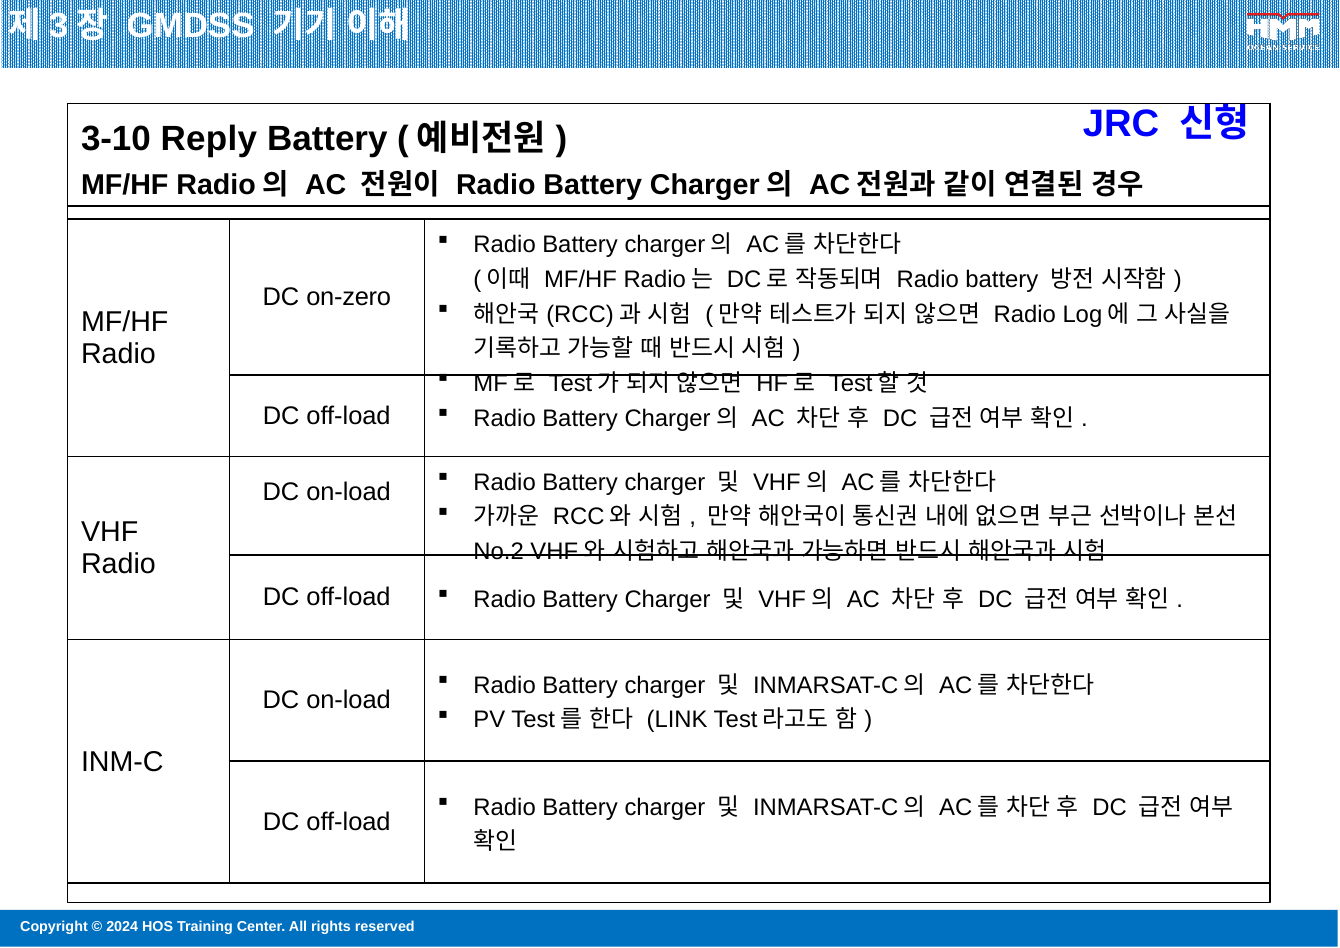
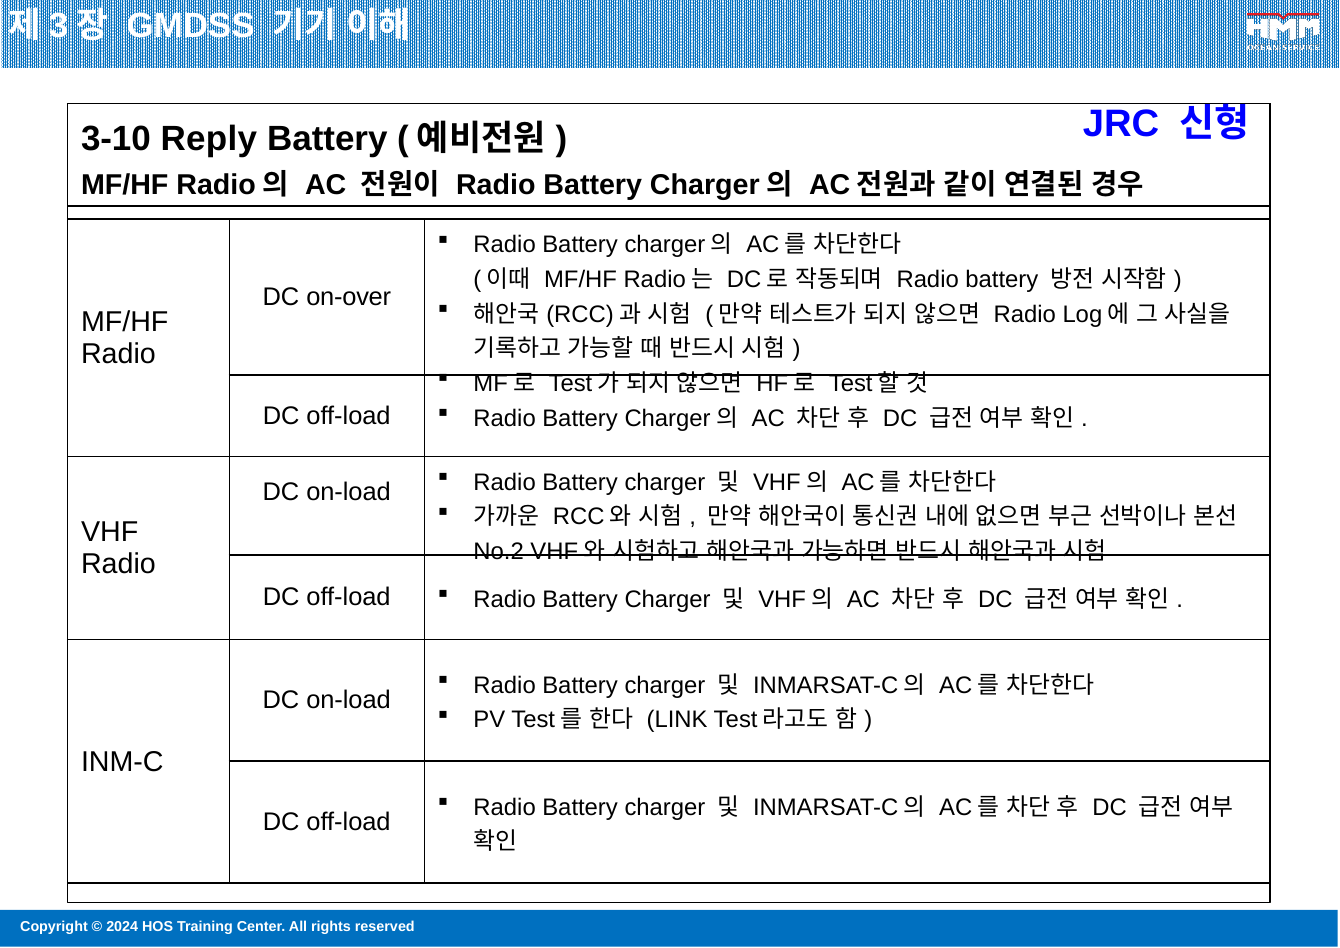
on-zero: on-zero -> on-over
